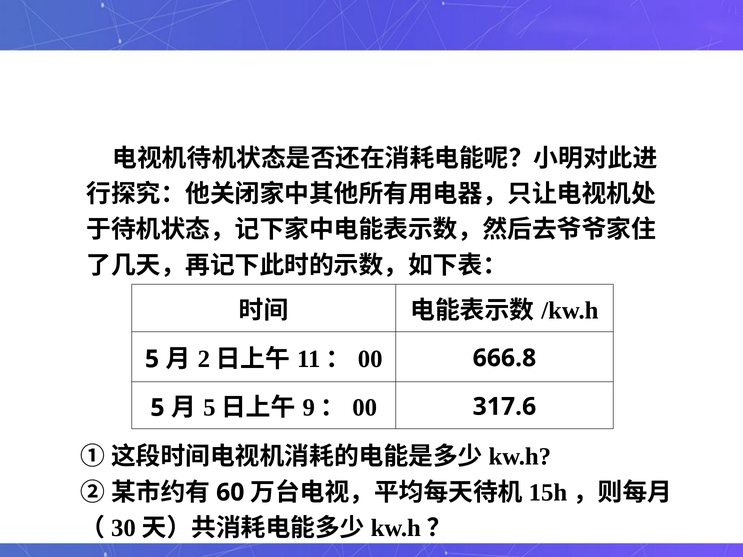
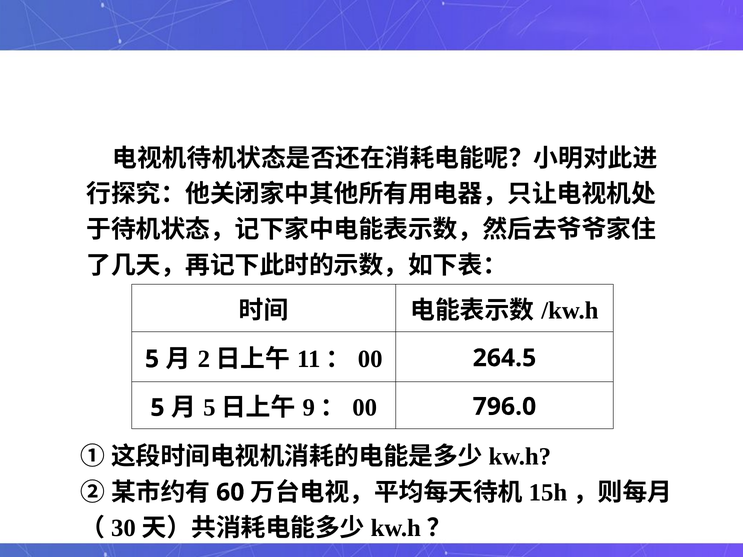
666.8: 666.8 -> 264.5
317.6: 317.6 -> 796.0
